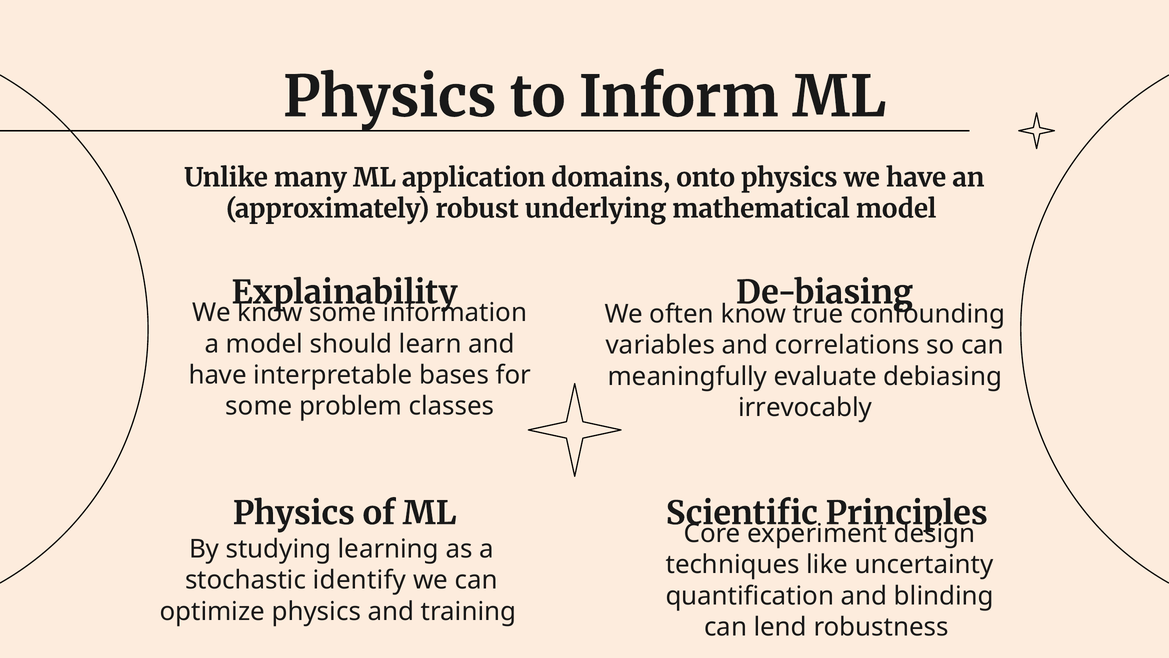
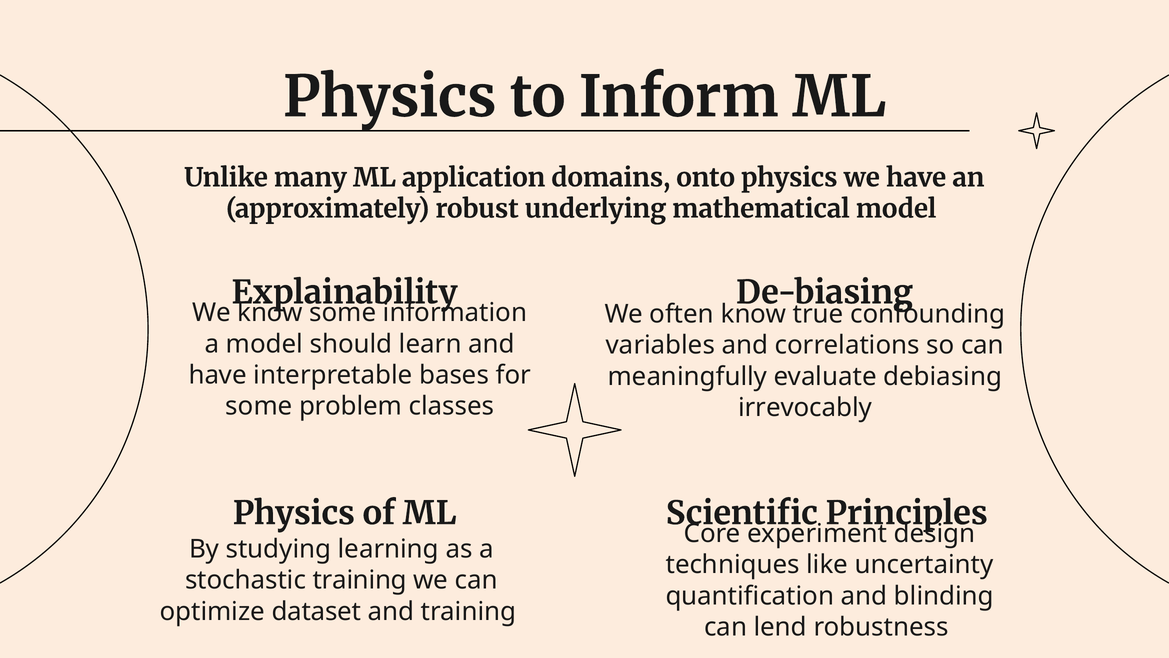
stochastic identify: identify -> training
optimize physics: physics -> dataset
